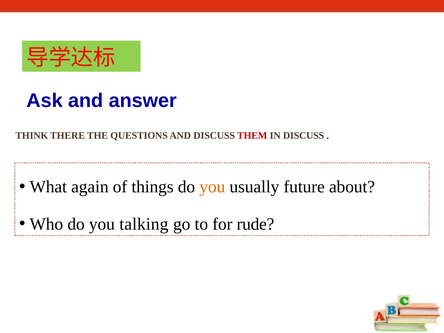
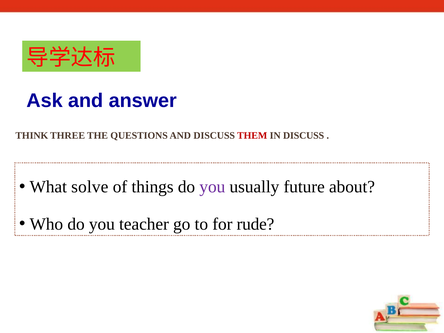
THERE: THERE -> THREE
again: again -> solve
you at (212, 187) colour: orange -> purple
talking: talking -> teacher
